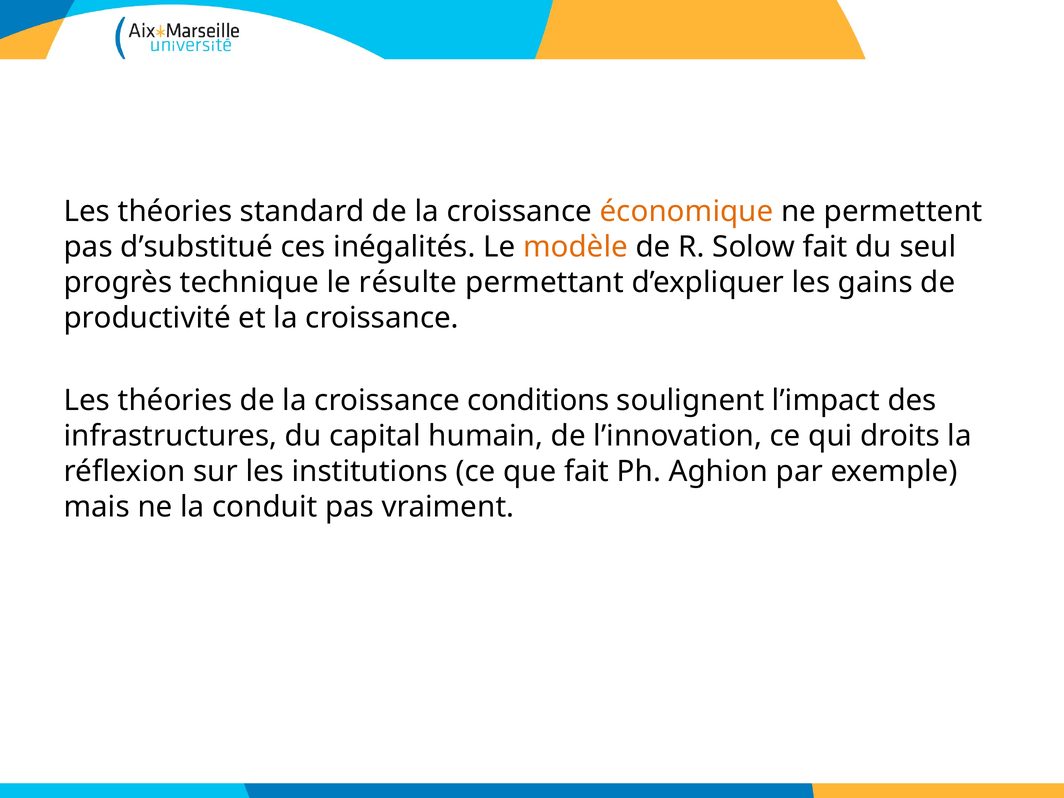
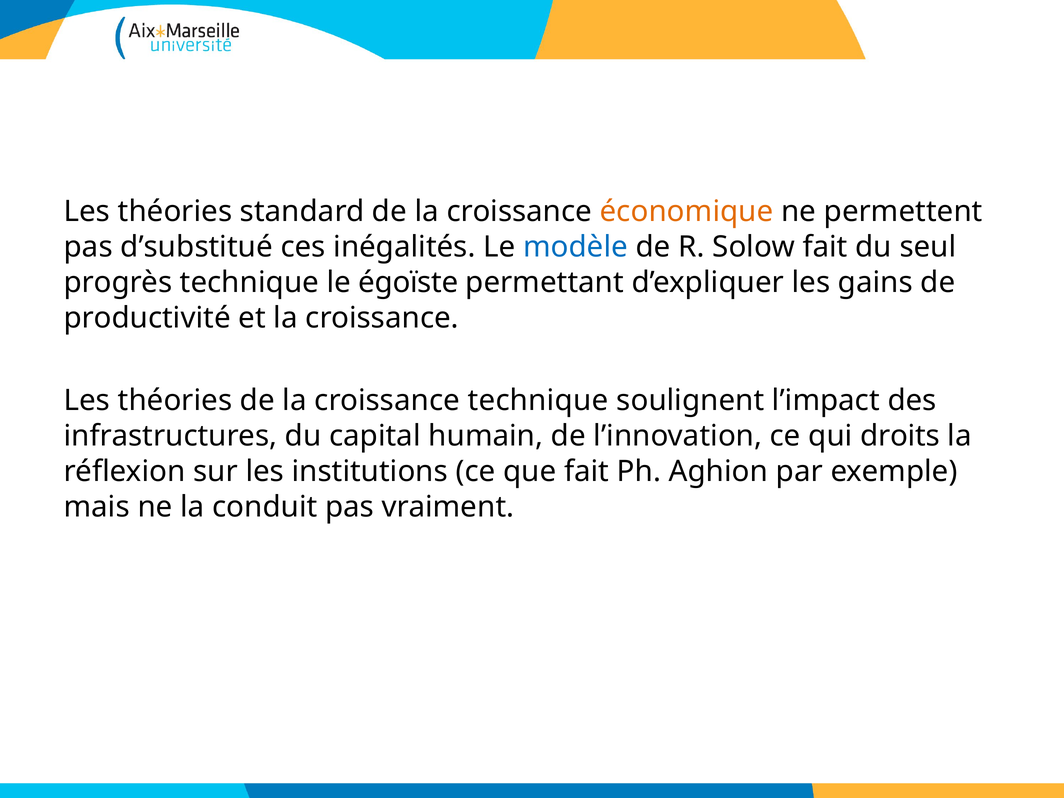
modèle colour: orange -> blue
résulte: résulte -> égoïste
croissance conditions: conditions -> technique
